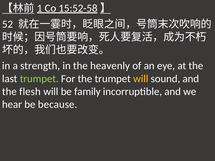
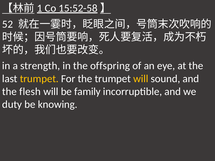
heavenly: heavenly -> offspring
trumpet at (39, 79) colour: light green -> yellow
hear: hear -> duty
because: because -> knowing
